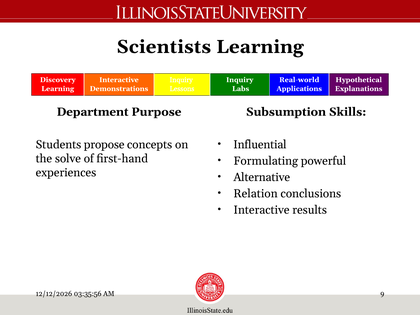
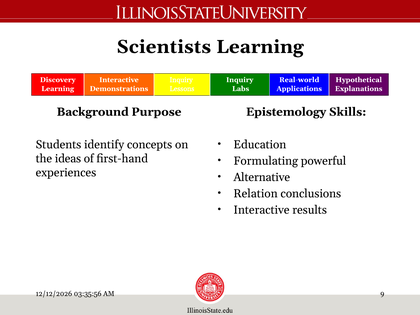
Department: Department -> Background
Subsumption: Subsumption -> Epistemology
Influential: Influential -> Education
propose: propose -> identify
solve: solve -> ideas
